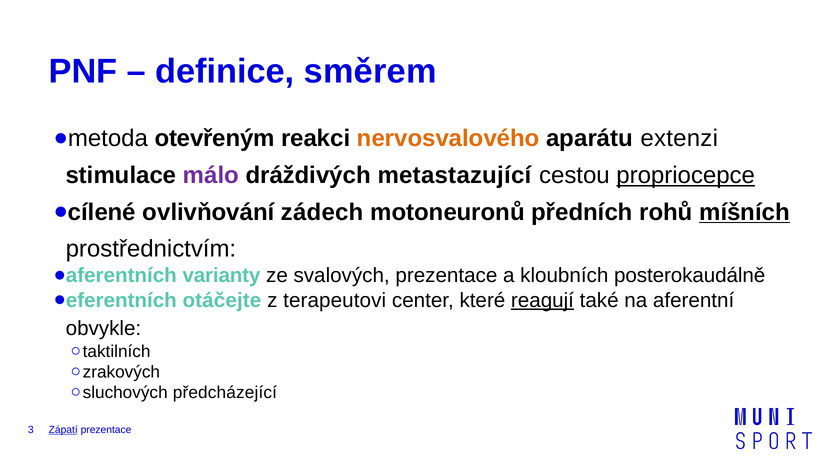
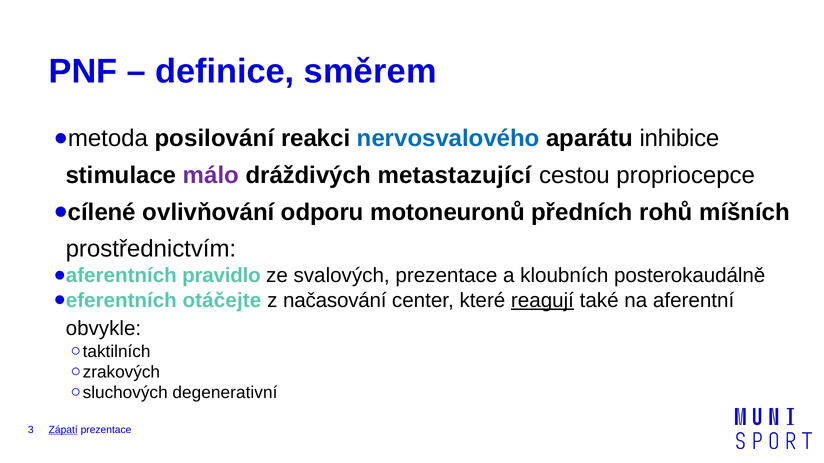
otevřeným: otevřeným -> posilování
nervosvalového colour: orange -> blue
extenzi: extenzi -> inhibice
propriocepce underline: present -> none
zádech: zádech -> odporu
míšních underline: present -> none
varianty: varianty -> pravidlo
terapeutovi: terapeutovi -> načasování
předcházející: předcházející -> degenerativní
